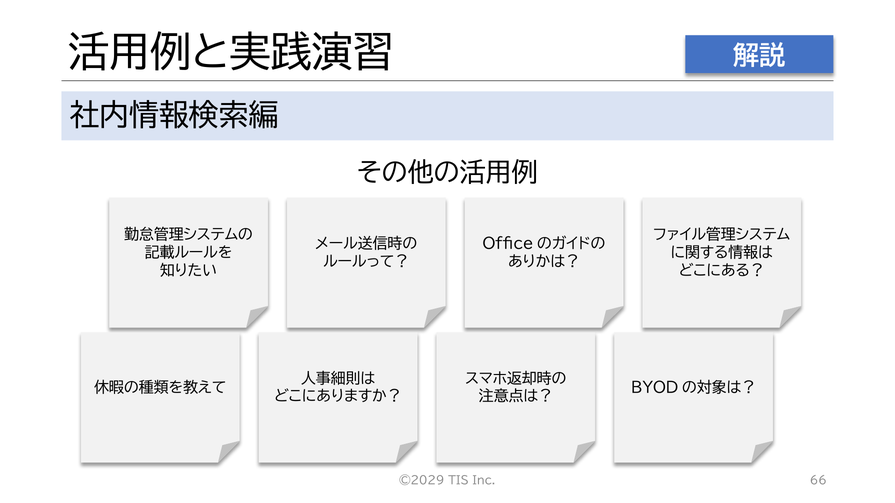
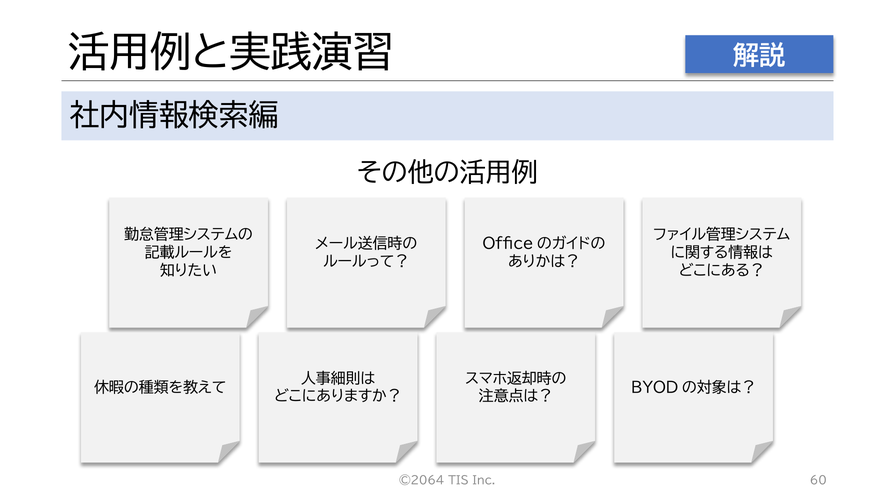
©2029: ©2029 -> ©2064
66: 66 -> 60
